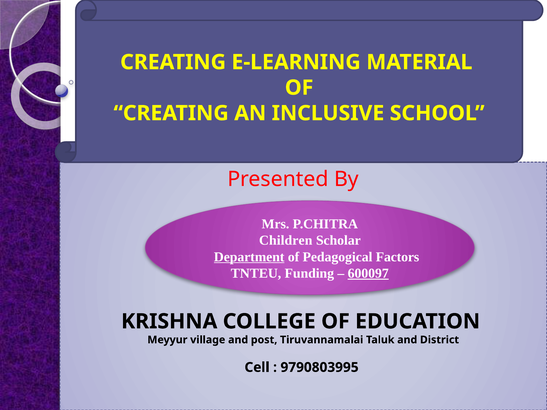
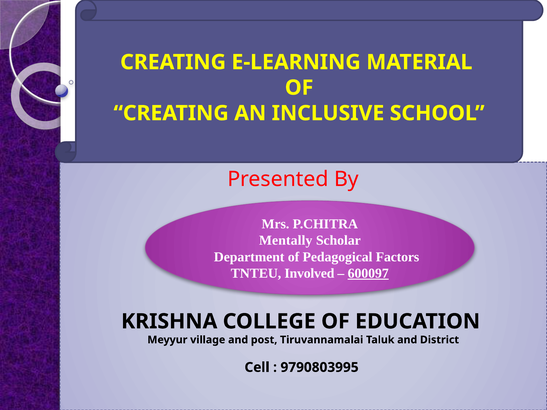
Children: Children -> Mentally
Department underline: present -> none
Funding: Funding -> Involved
